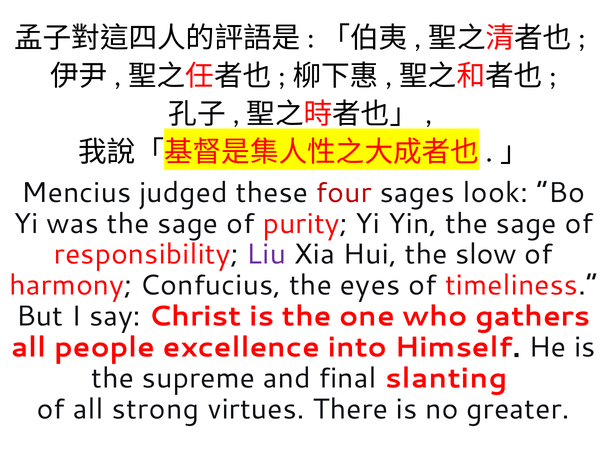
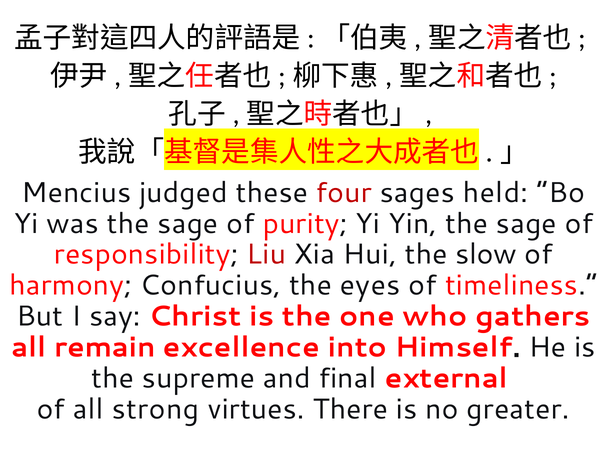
look: look -> held
Liu colour: purple -> red
people: people -> remain
slanting: slanting -> external
